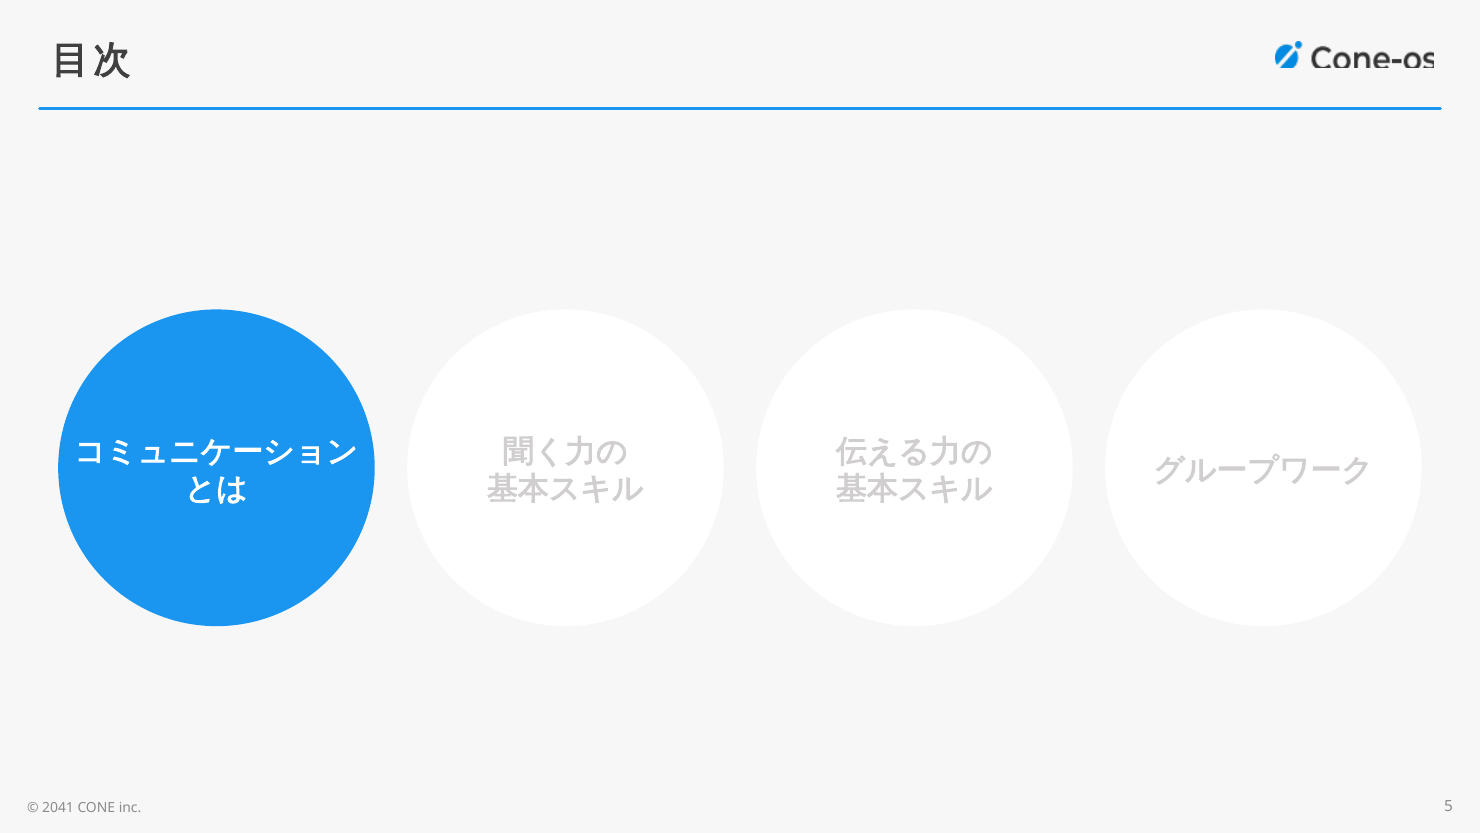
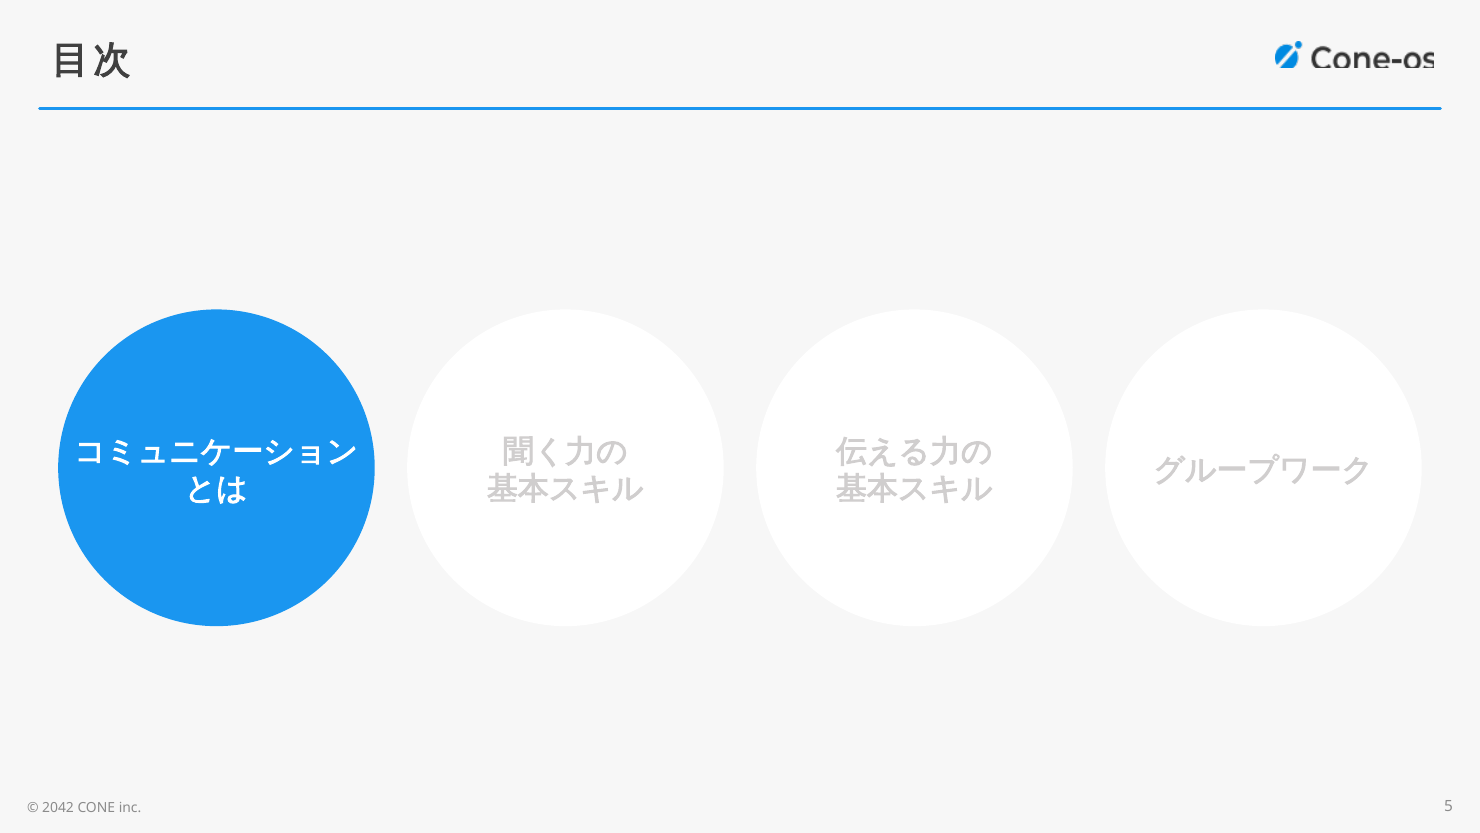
2041: 2041 -> 2042
